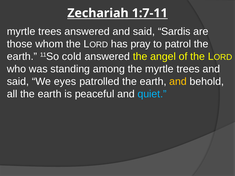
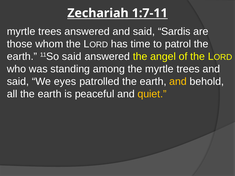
pray: pray -> time
11So cold: cold -> said
quiet colour: light blue -> yellow
